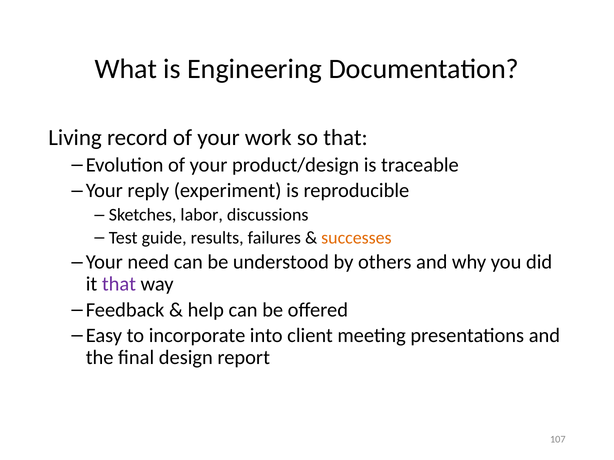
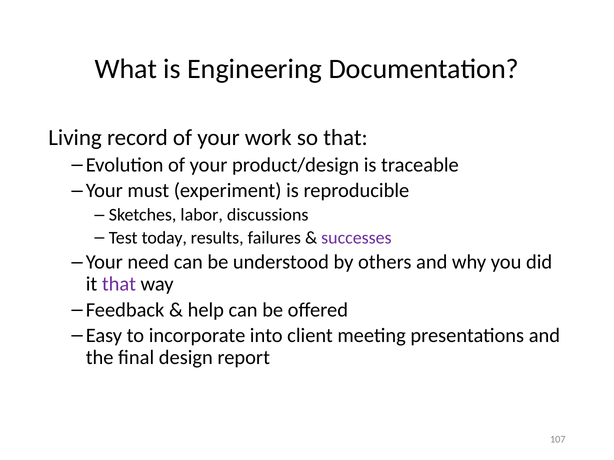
reply: reply -> must
guide: guide -> today
successes colour: orange -> purple
